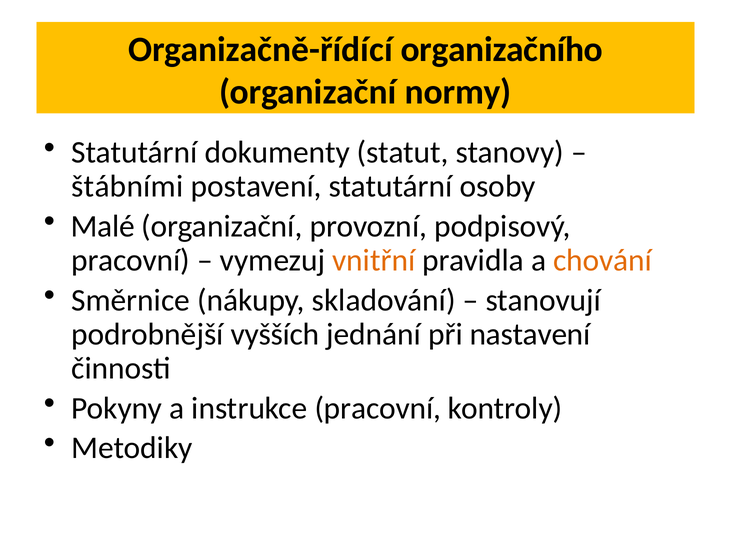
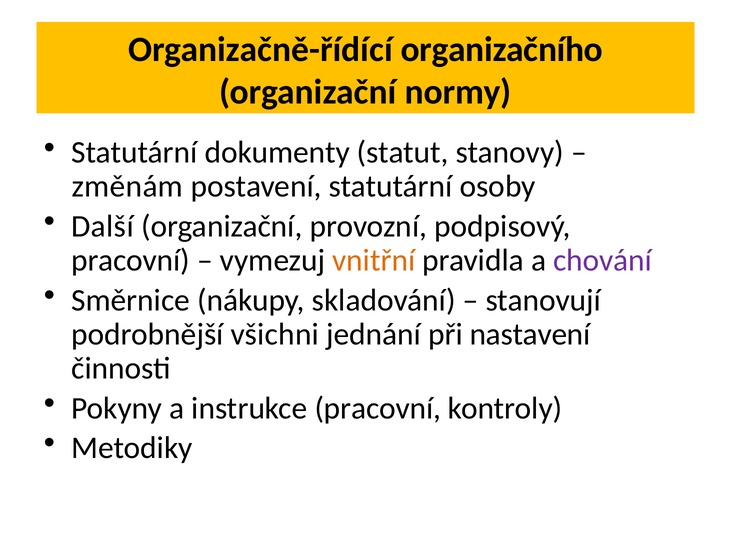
štábními: štábními -> změnám
Malé: Malé -> Další
chování colour: orange -> purple
vyšších: vyšších -> všichni
